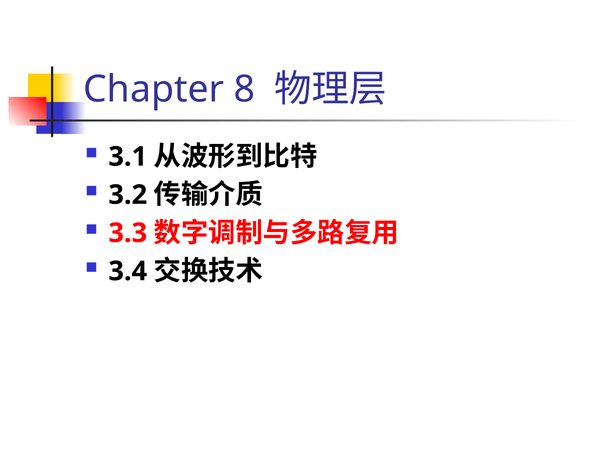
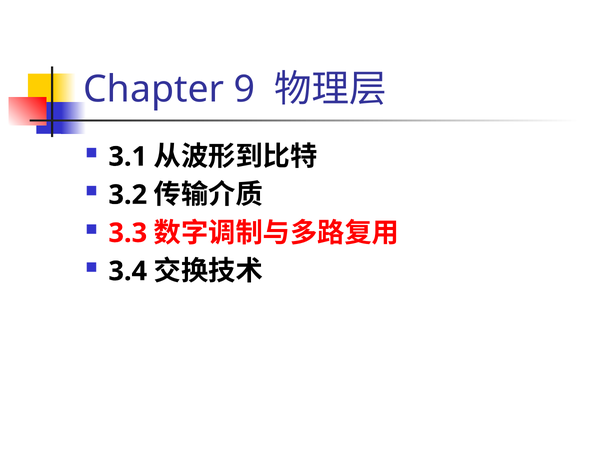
8: 8 -> 9
